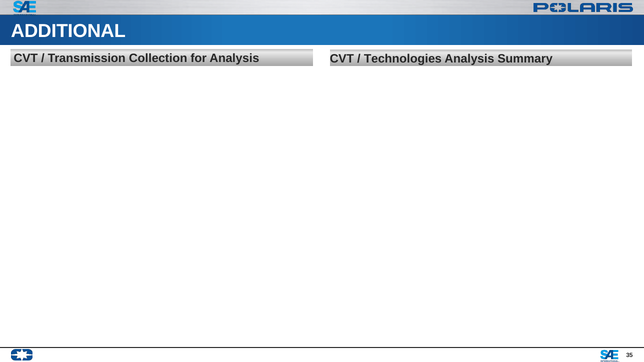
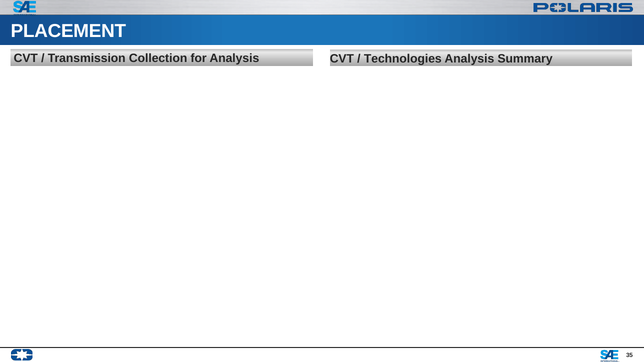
ADDITIONAL: ADDITIONAL -> PLACEMENT
